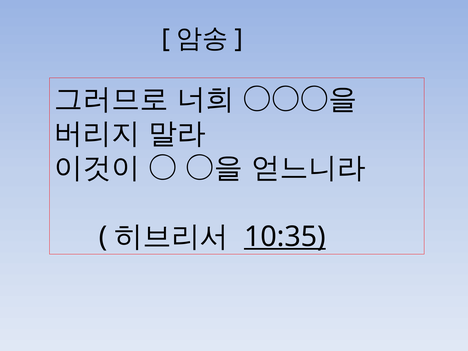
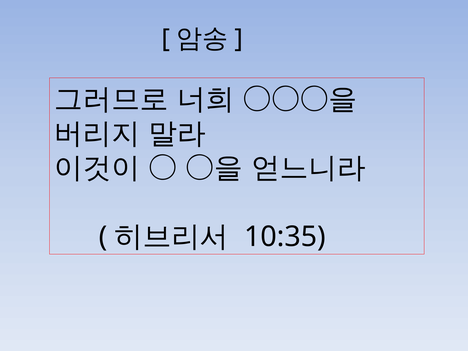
10:35 underline: present -> none
